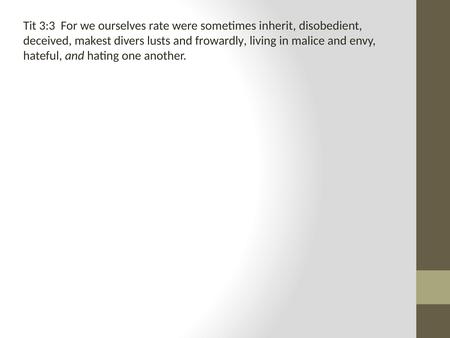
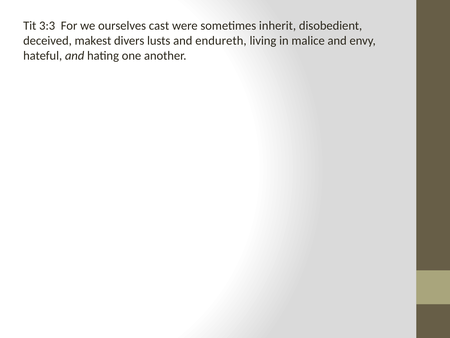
rate: rate -> cast
frowardly: frowardly -> endureth
